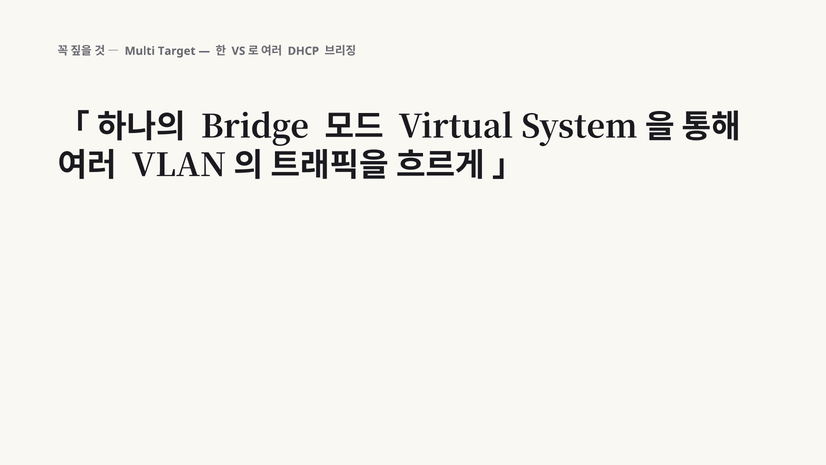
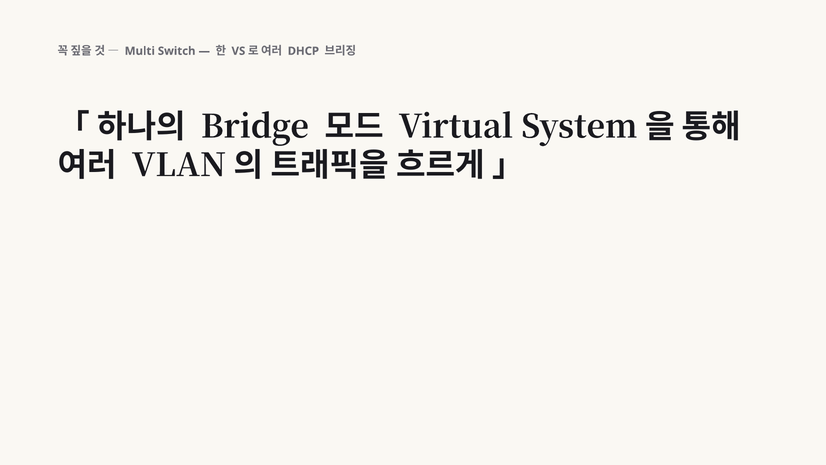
Target: Target -> Switch
